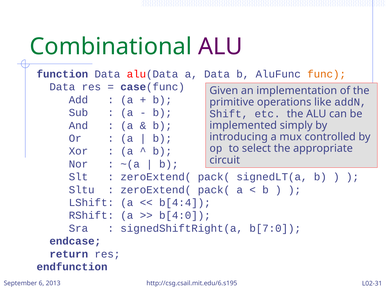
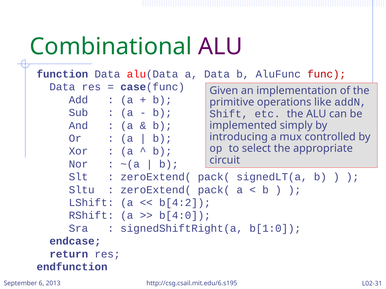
func colour: orange -> red
b[4:4: b[4:4 -> b[4:2
b[7:0: b[7:0 -> b[1:0
